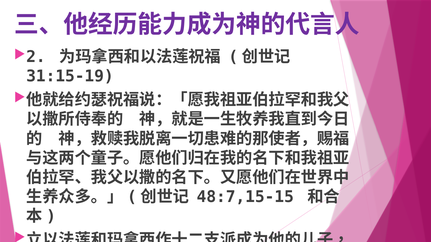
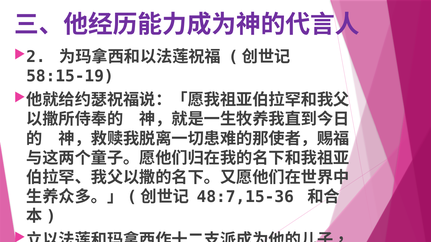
31:15-19: 31:15-19 -> 58:15-19
48:7,15-15: 48:7,15-15 -> 48:7,15-36
